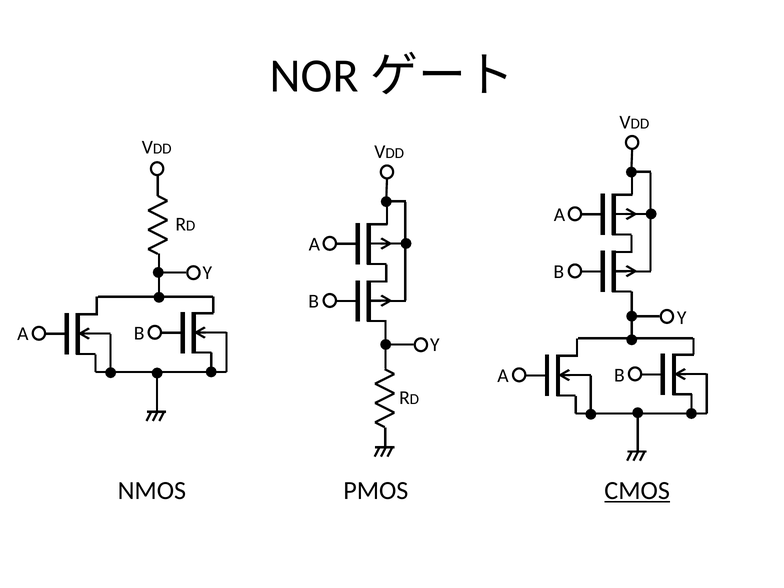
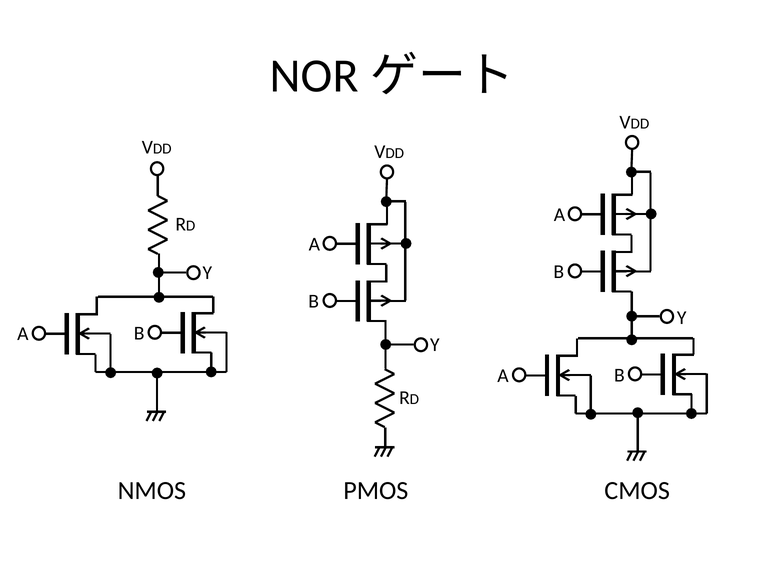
CMOS underline: present -> none
